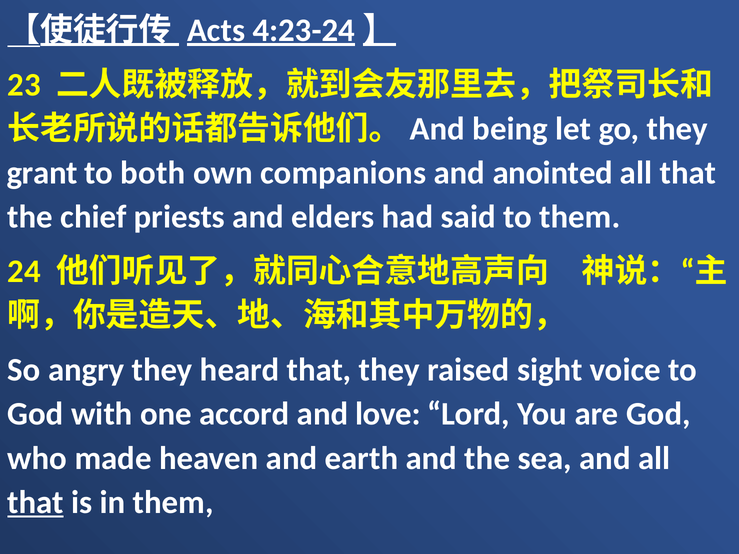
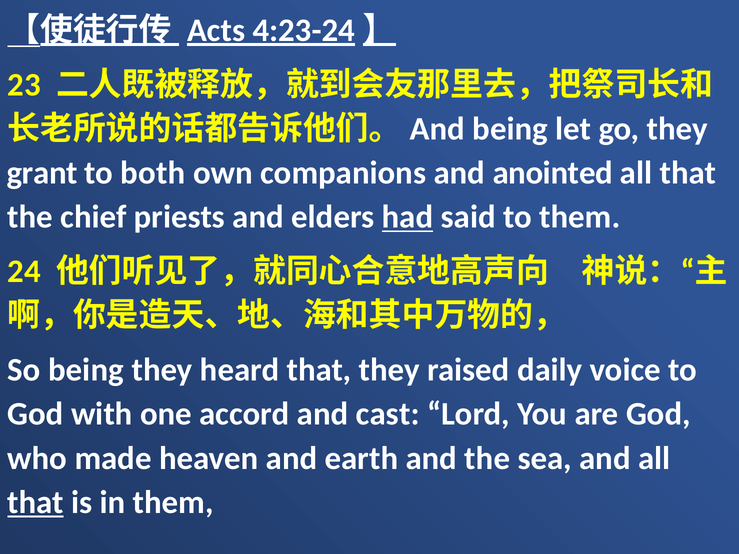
had underline: none -> present
So angry: angry -> being
sight: sight -> daily
love: love -> cast
